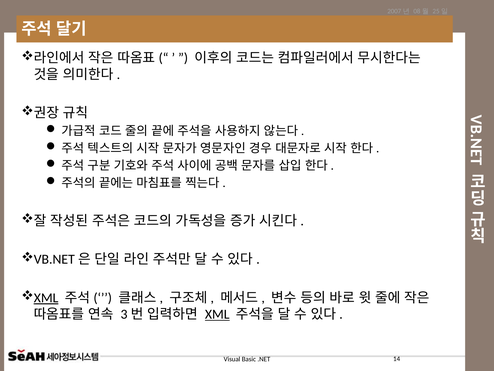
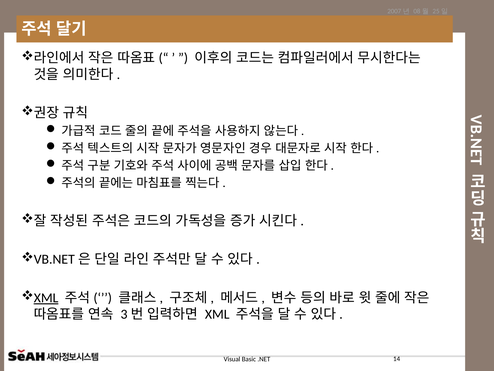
XML at (217, 314) underline: present -> none
